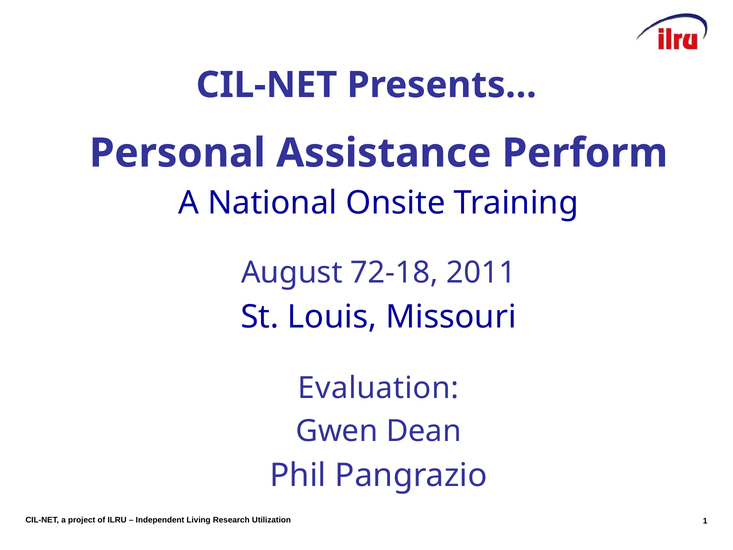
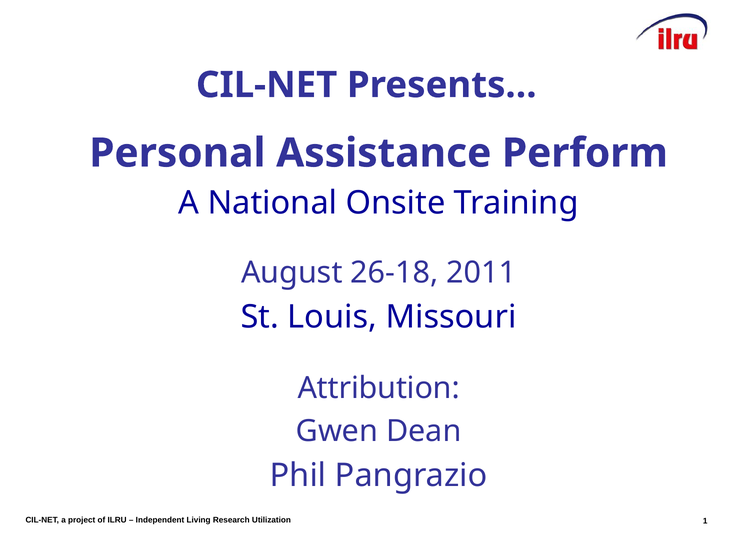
72-18: 72-18 -> 26-18
Evaluation: Evaluation -> Attribution
